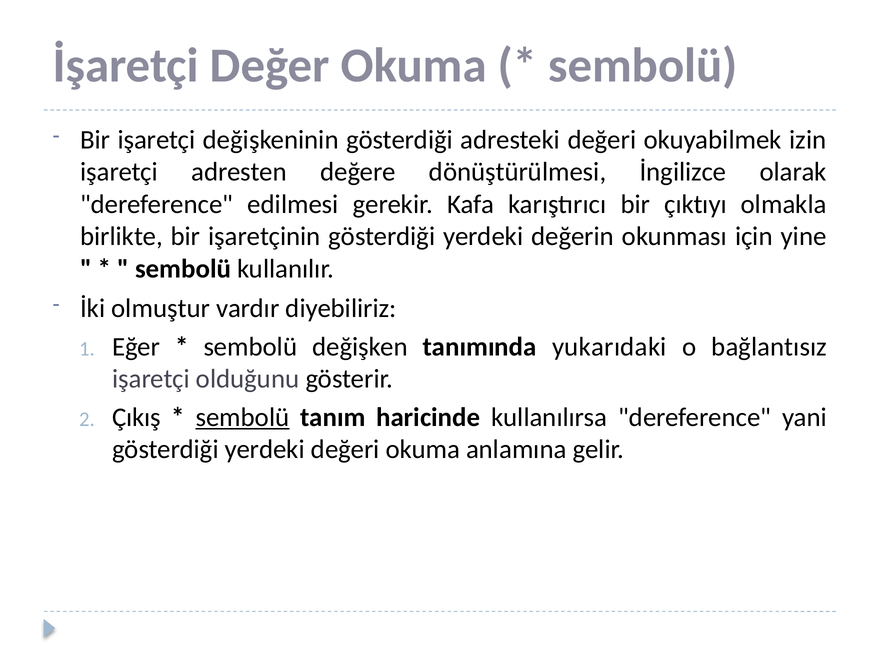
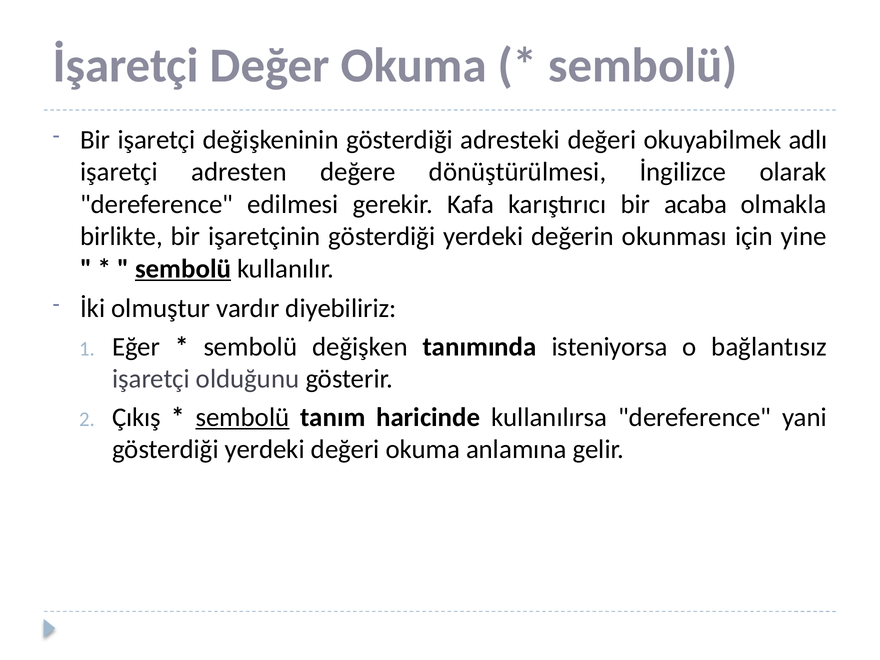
izin: izin -> adlı
çıktıyı: çıktıyı -> acaba
sembolü at (183, 269) underline: none -> present
yukarıdaki: yukarıdaki -> isteniyorsa
